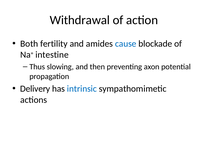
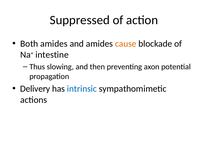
Withdrawal: Withdrawal -> Suppressed
Both fertility: fertility -> amides
cause colour: blue -> orange
